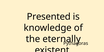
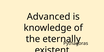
Presented: Presented -> Advanced
